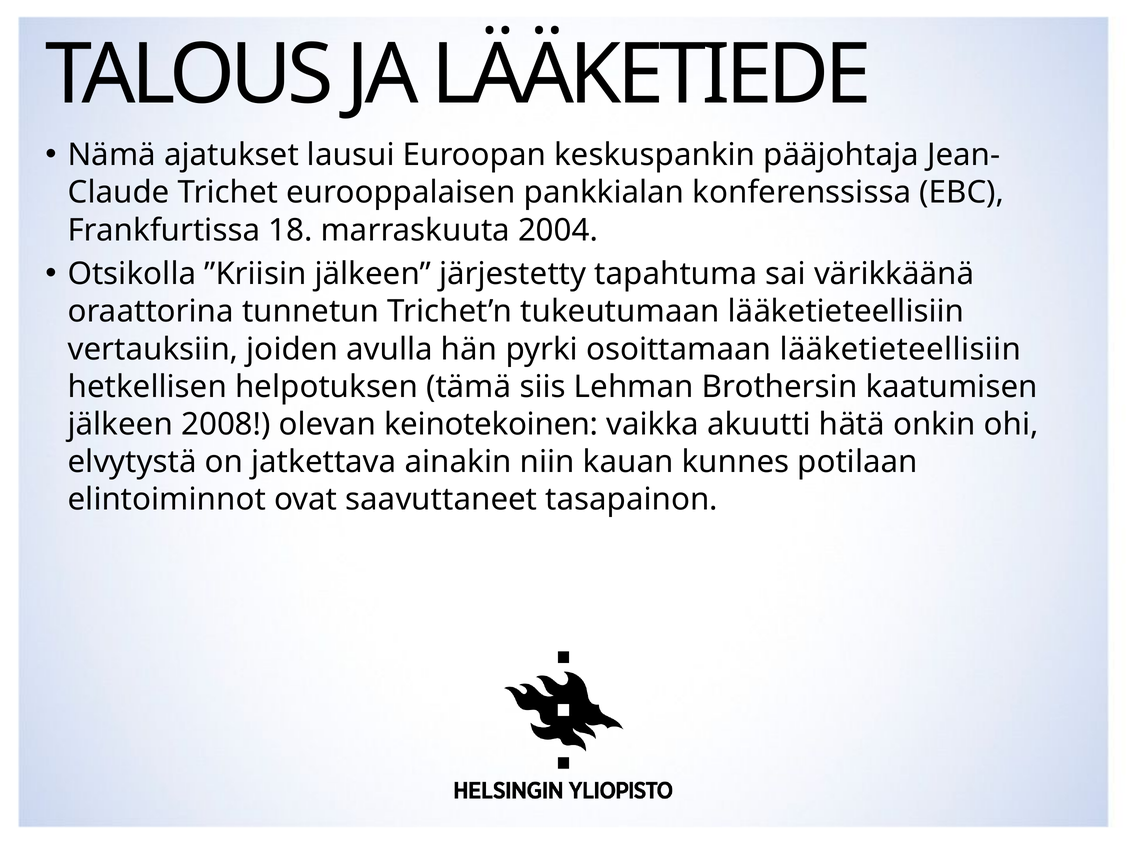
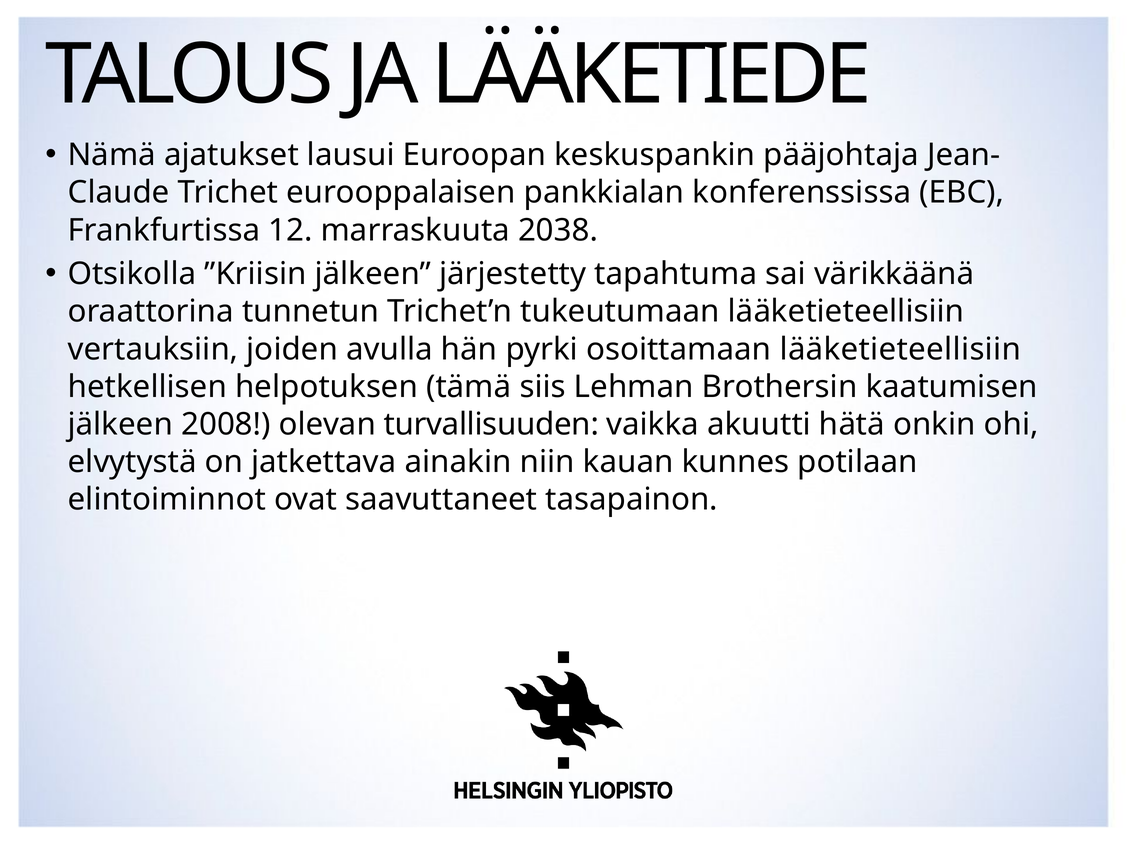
18: 18 -> 12
2004: 2004 -> 2038
keinotekoinen: keinotekoinen -> turvallisuuden
